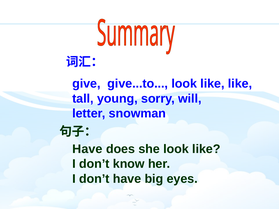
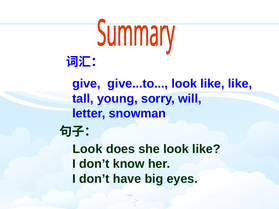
Have at (87, 149): Have -> Look
